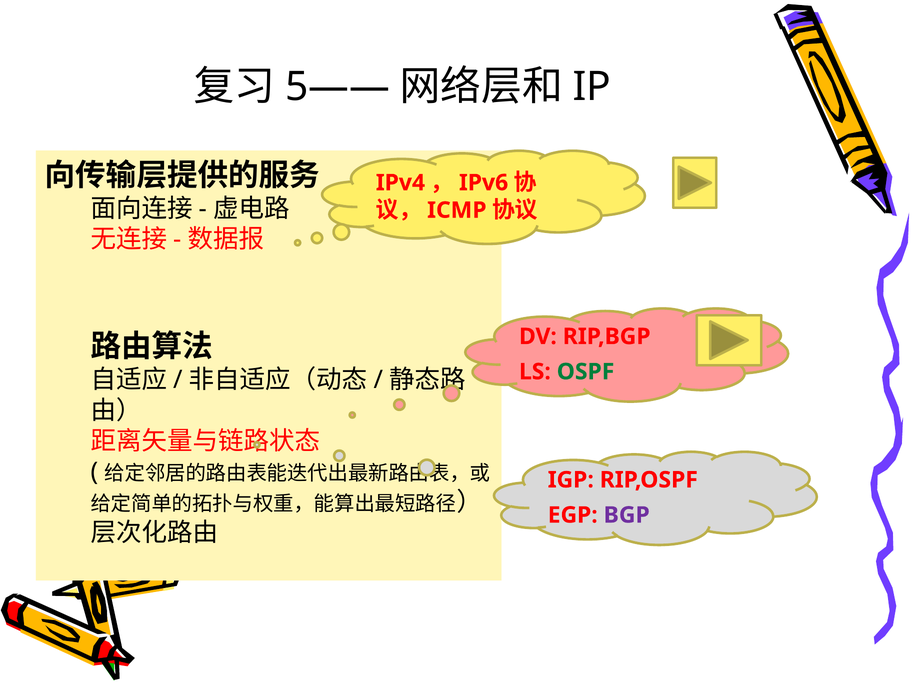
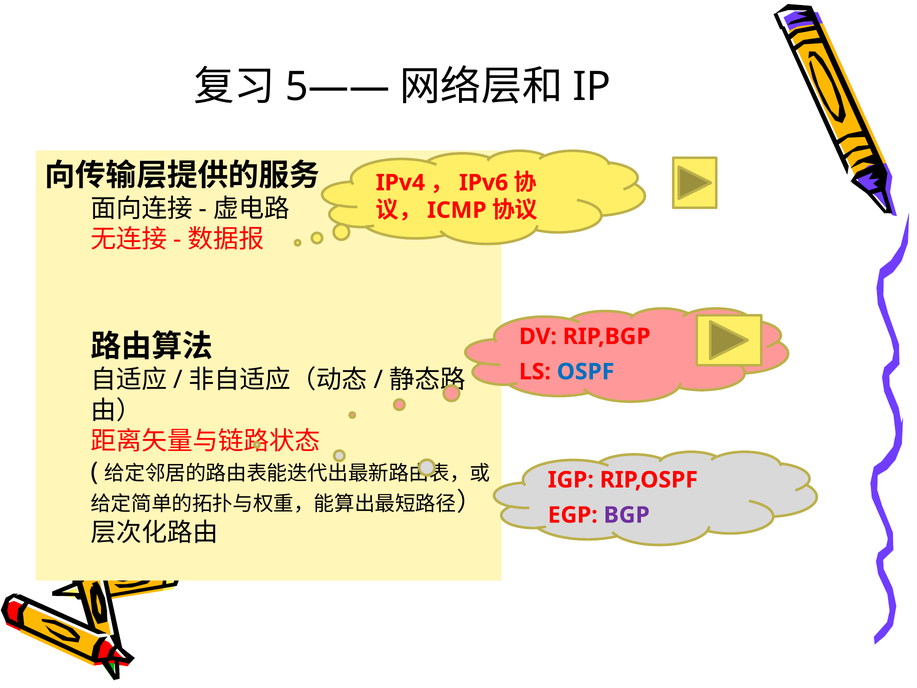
OSPF colour: green -> blue
